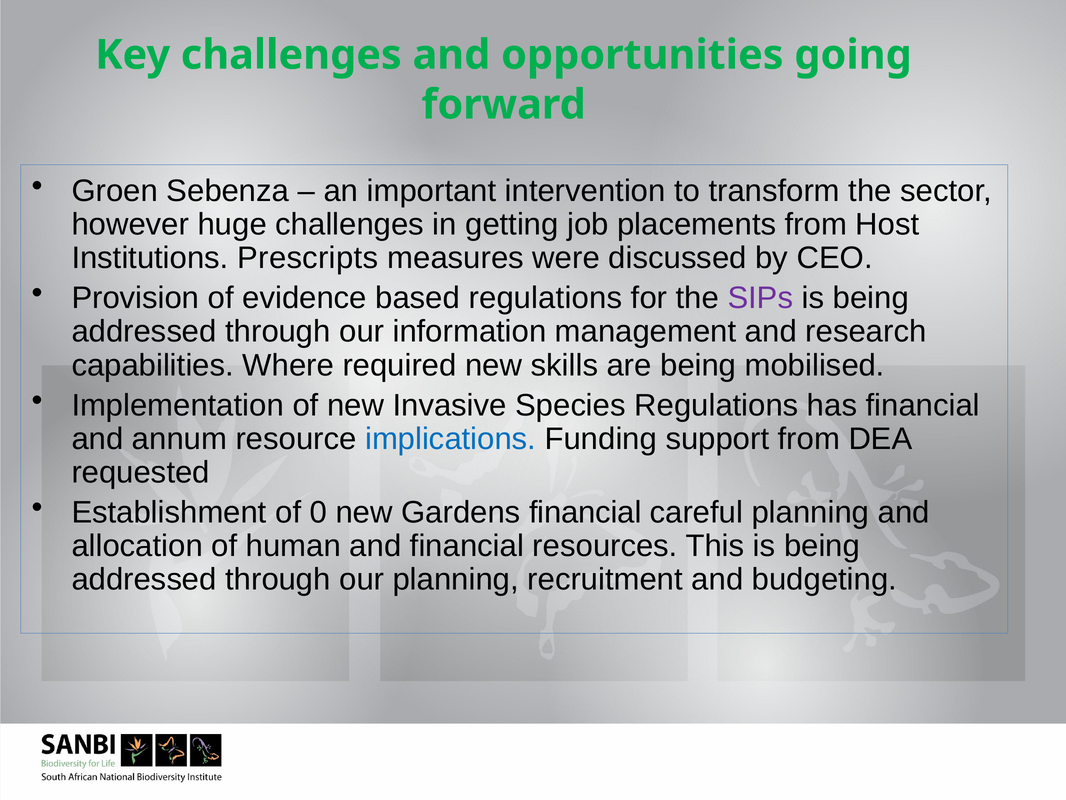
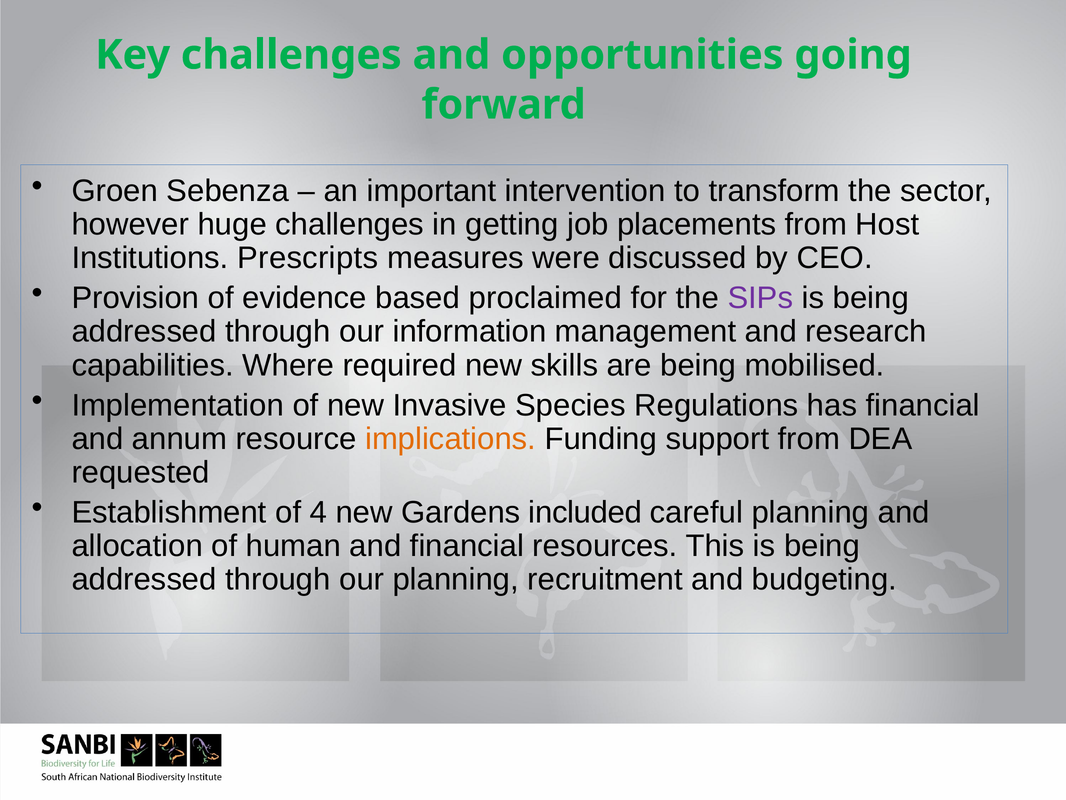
based regulations: regulations -> proclaimed
implications colour: blue -> orange
0: 0 -> 4
Gardens financial: financial -> included
